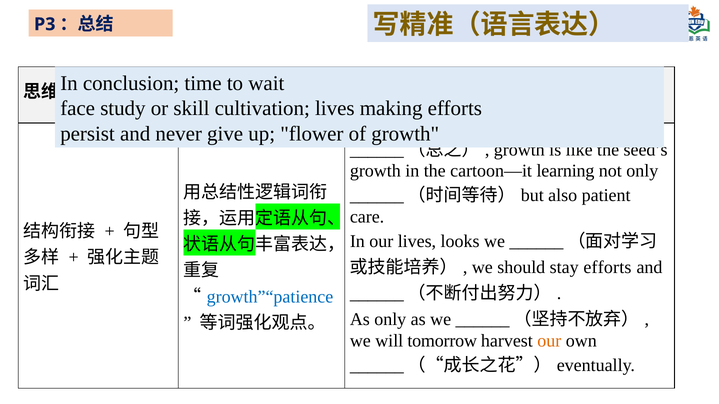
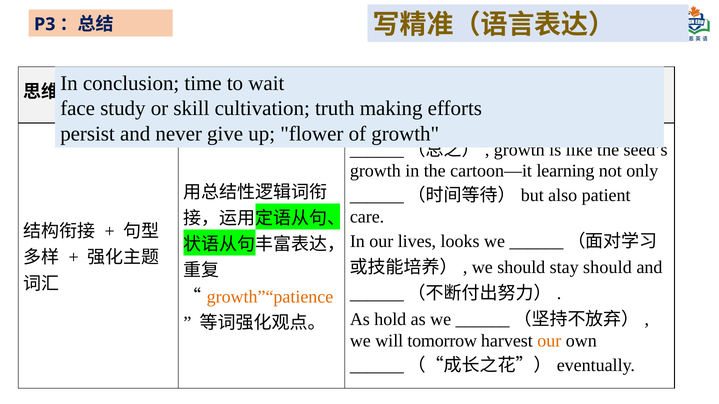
cultivation lives: lives -> truth
stay efforts: efforts -> should
growth”“patience colour: blue -> orange
As only: only -> hold
